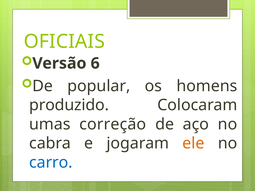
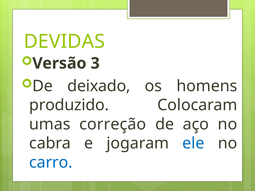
OFICIAIS: OFICIAIS -> DEVIDAS
6: 6 -> 3
popular: popular -> deixado
ele colour: orange -> blue
